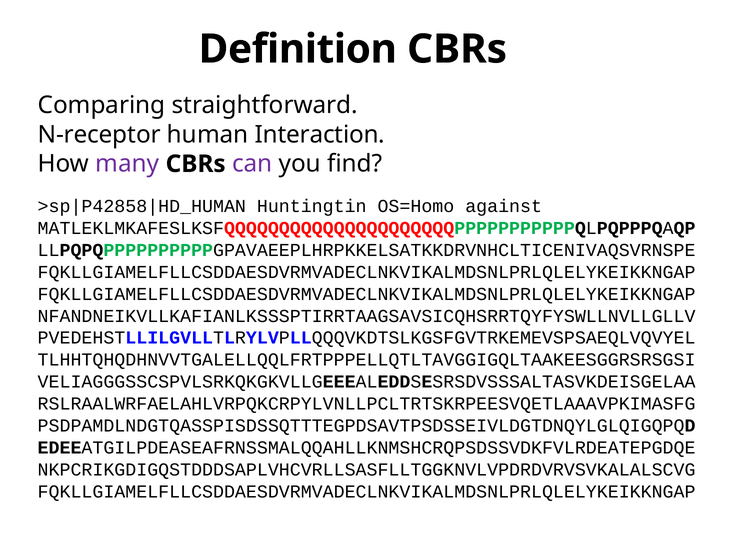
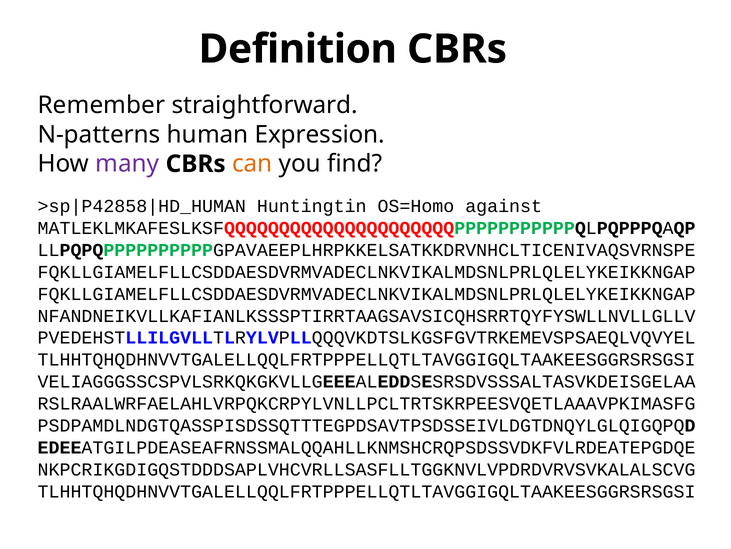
Comparing: Comparing -> Remember
N-receptor: N-receptor -> N-patterns
Interaction: Interaction -> Expression
can colour: purple -> orange
FQKLLGIAMELFLLCSDDAESDVRMVADECLNKVIKALMDSNLPRLQLELYKEIKKNGAP at (367, 491): FQKLLGIAMELFLLCSDDAESDVRMVADECLNKVIKALMDSNLPRLQLELYKEIKKNGAP -> TLHHTQHQDHNVVTGALELLQQLFRTPPPELLQTLTAVGGIGQLTAAKEESGGRSRSGSI
